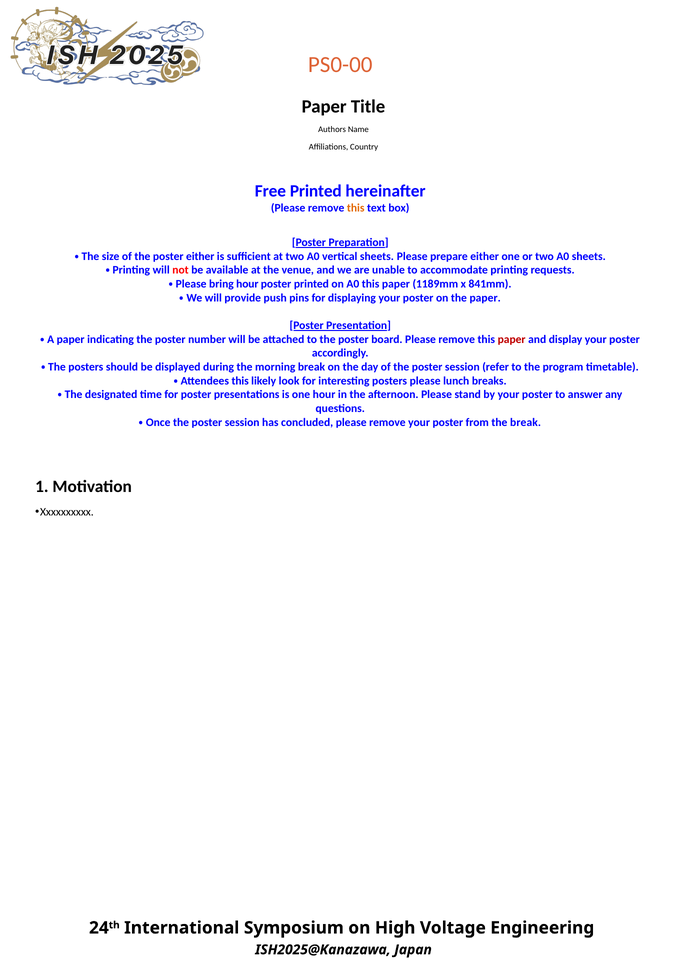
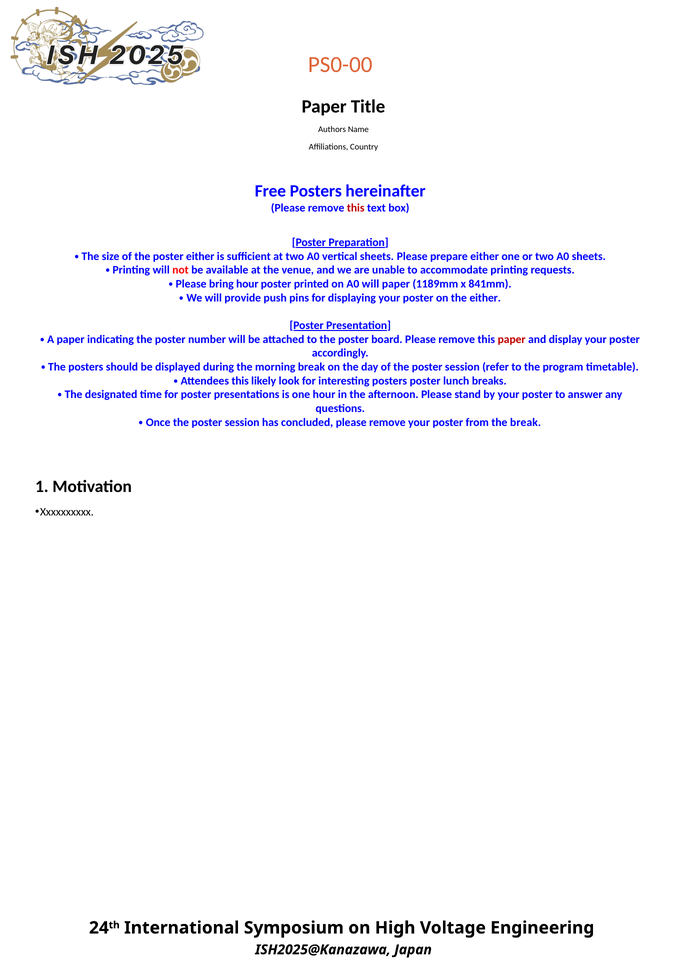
Free Printed: Printed -> Posters
this at (356, 208) colour: orange -> red
A0 this: this -> will
the paper: paper -> either
posters please: please -> poster
